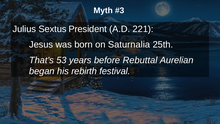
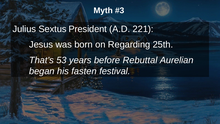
Saturnalia: Saturnalia -> Regarding
rebirth: rebirth -> fasten
